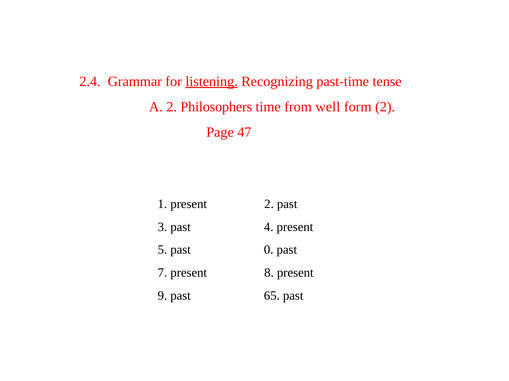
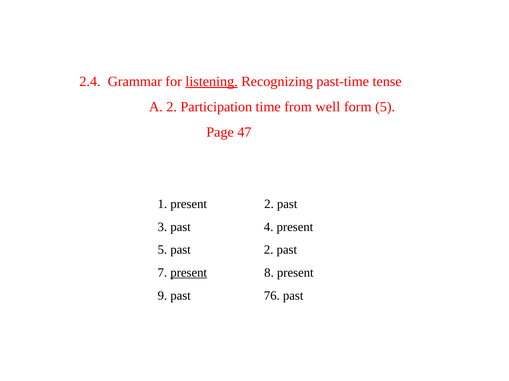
Philosophers: Philosophers -> Participation
form 2: 2 -> 5
past 0: 0 -> 2
present at (189, 273) underline: none -> present
65: 65 -> 76
